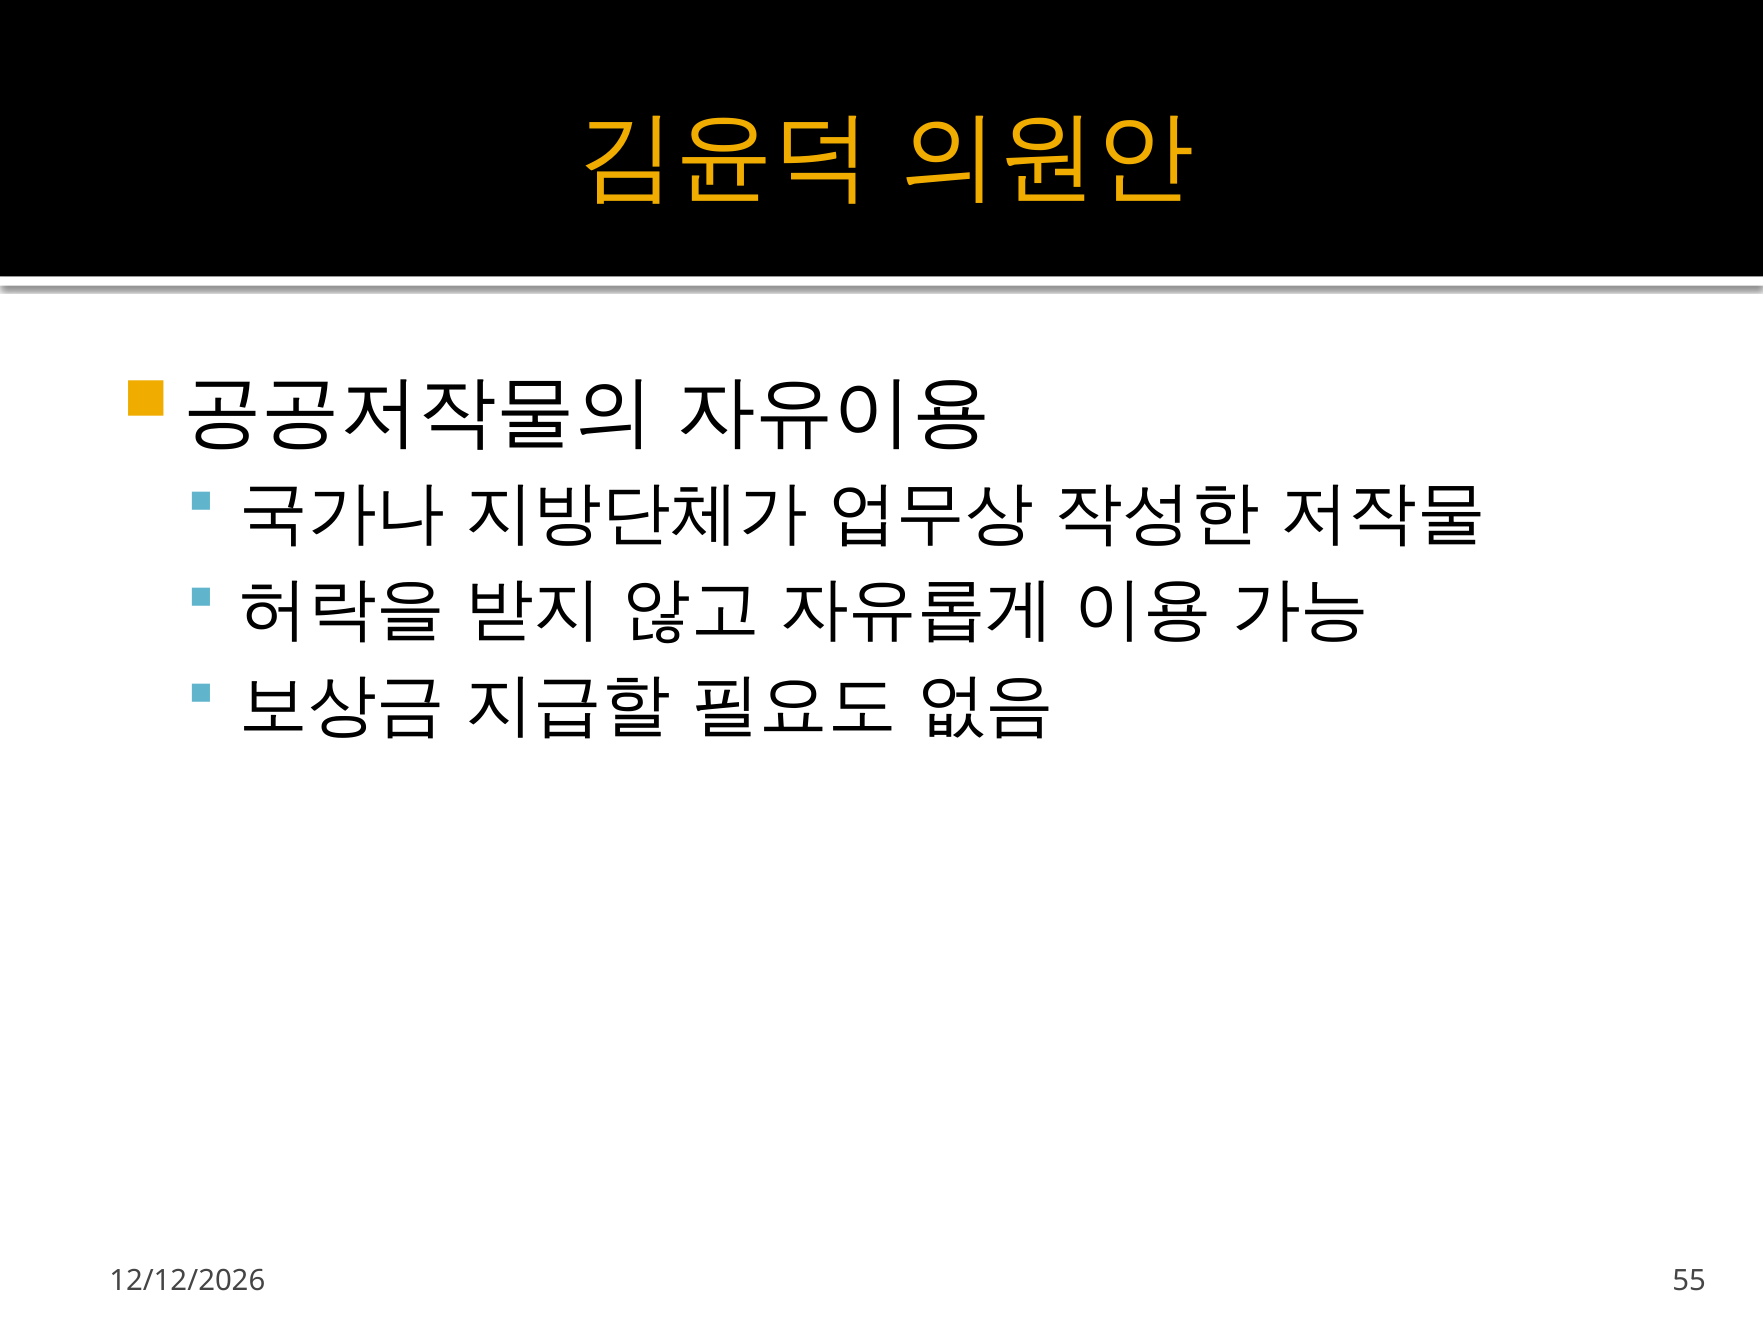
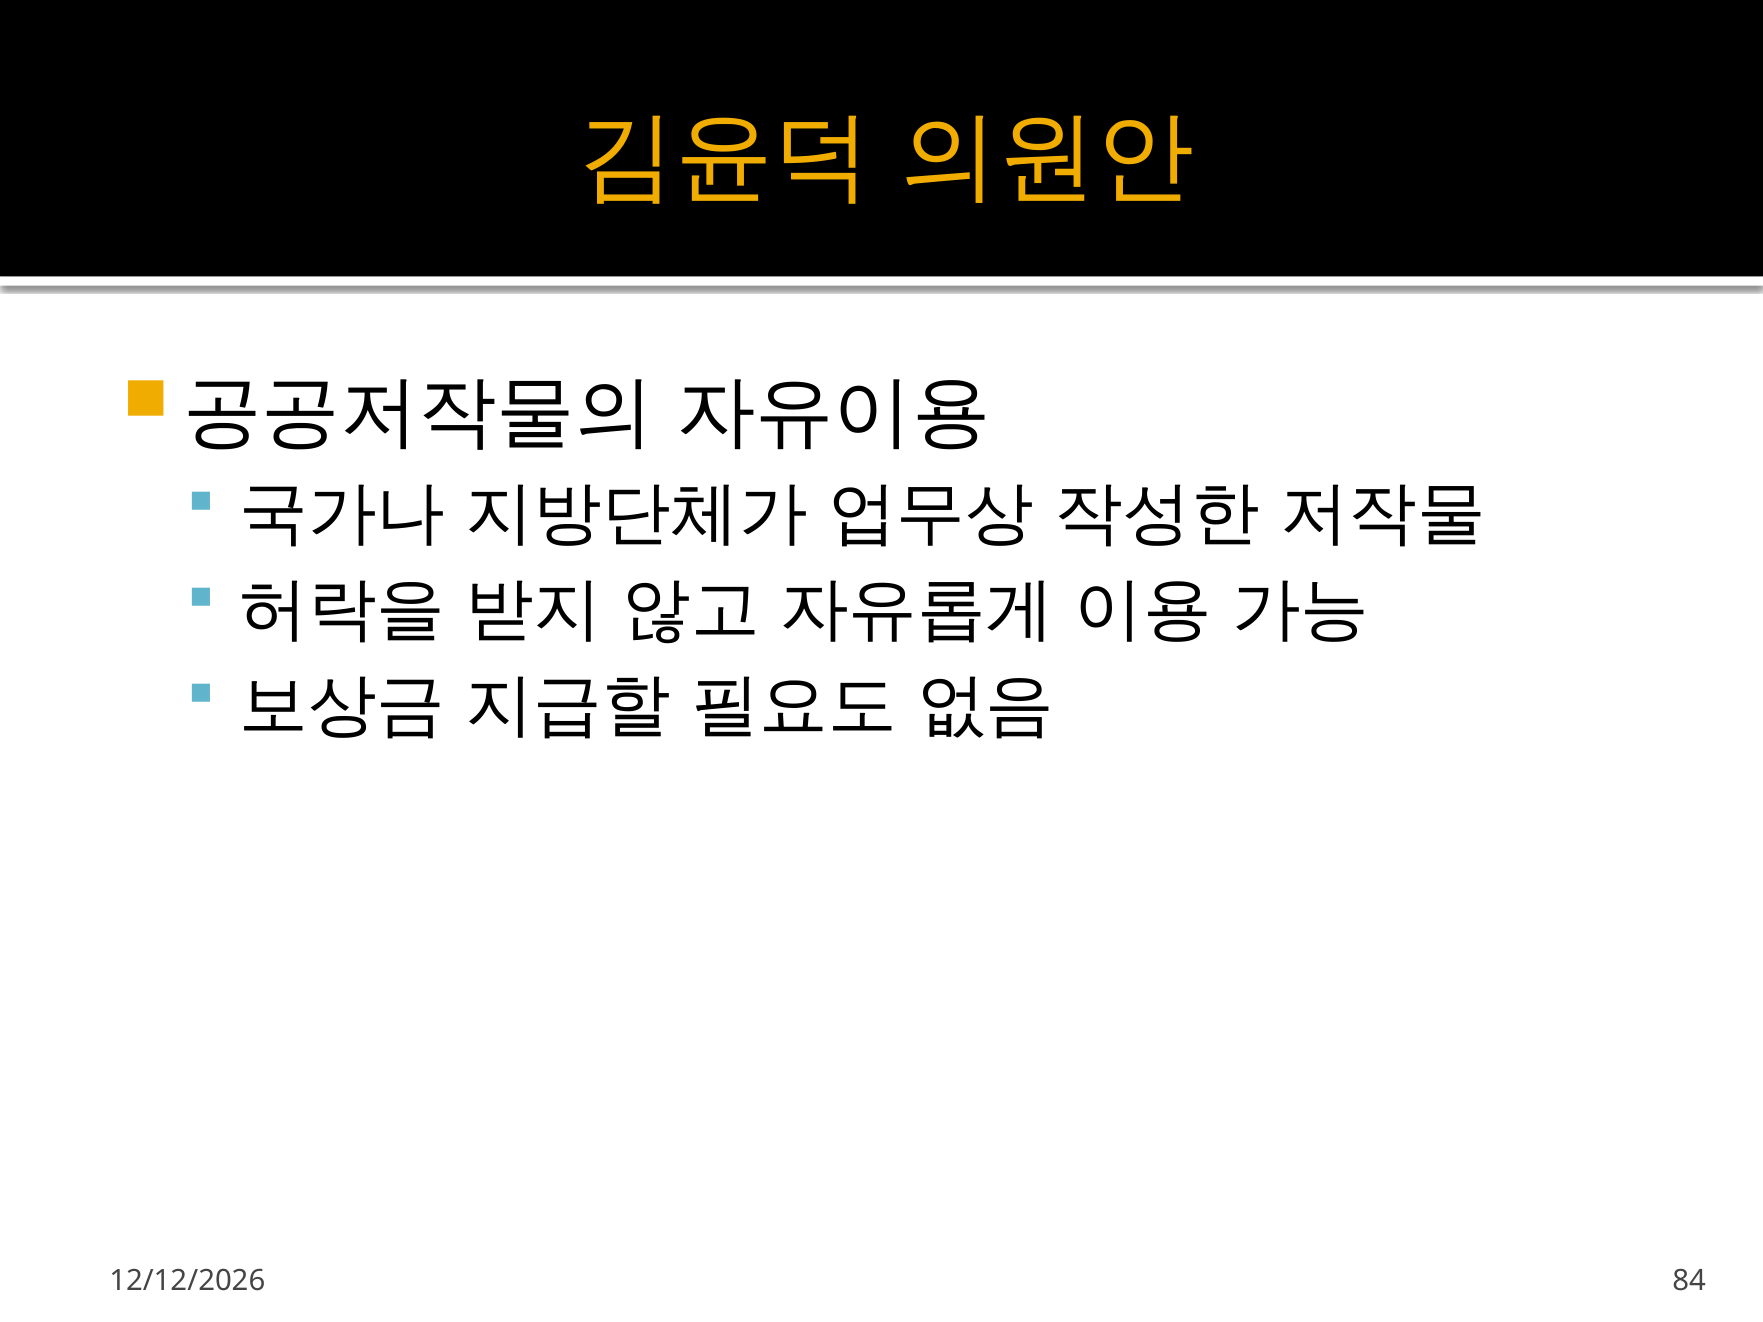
55: 55 -> 84
